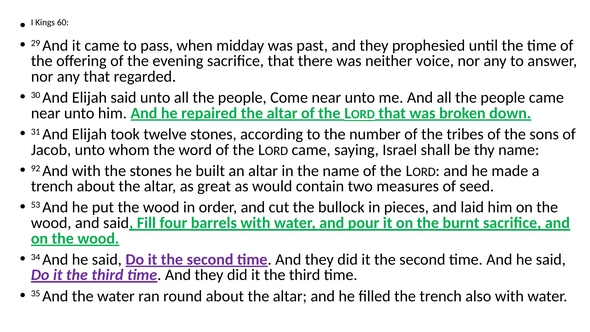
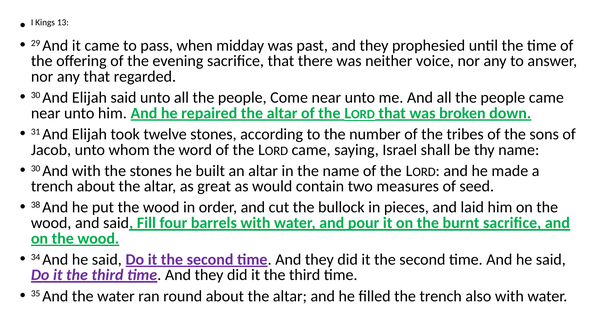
60: 60 -> 13
92 at (36, 168): 92 -> 30
53: 53 -> 38
